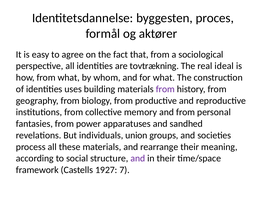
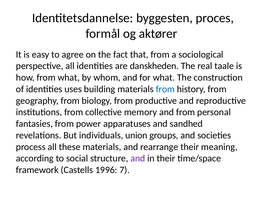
tovtrækning: tovtrækning -> danskheden
ideal: ideal -> taale
from at (165, 89) colour: purple -> blue
1927: 1927 -> 1996
